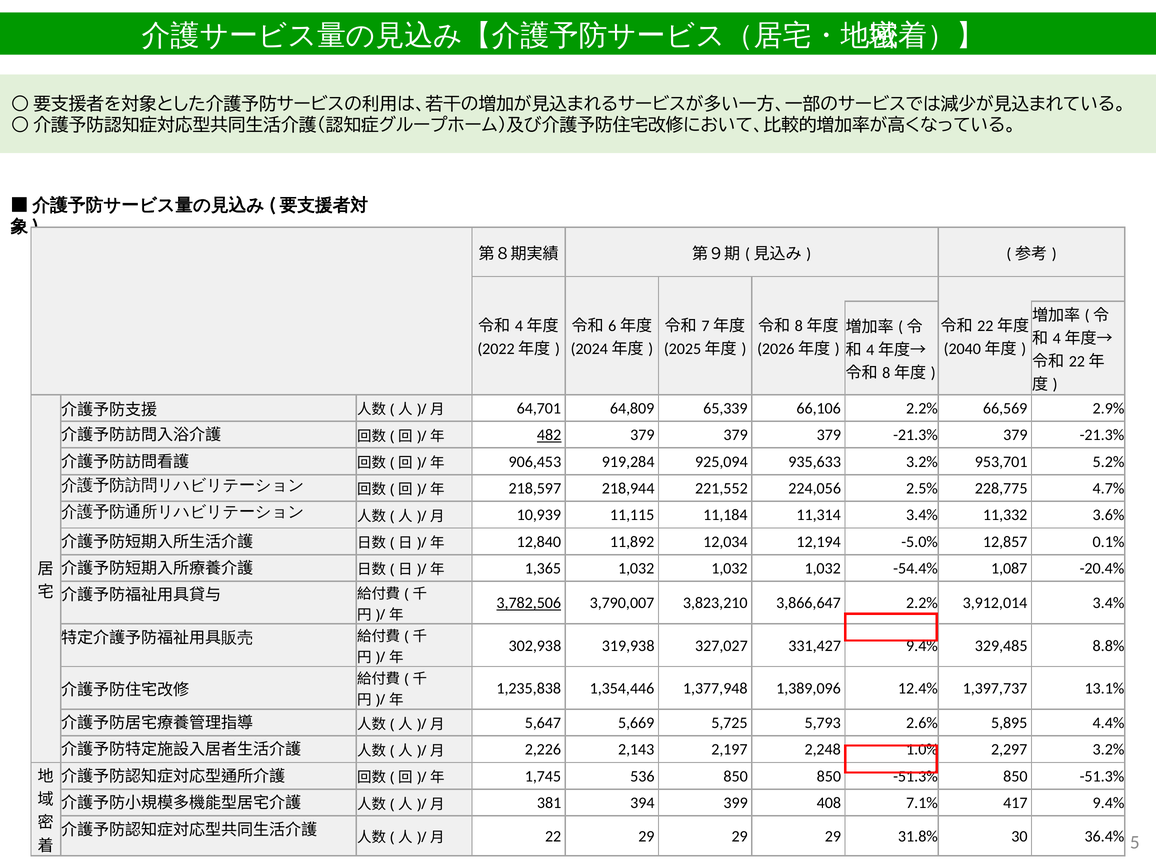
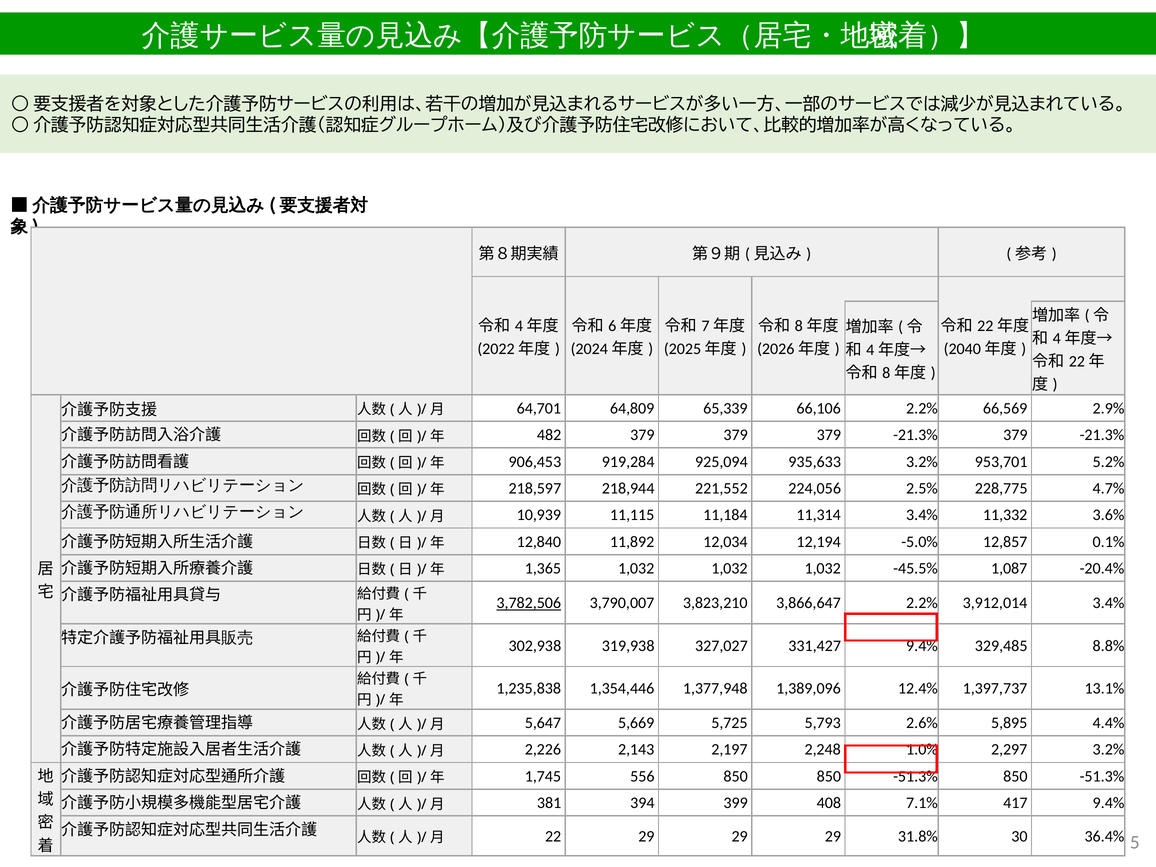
482 underline: present -> none
-54.4%: -54.4% -> -45.5%
536: 536 -> 556
